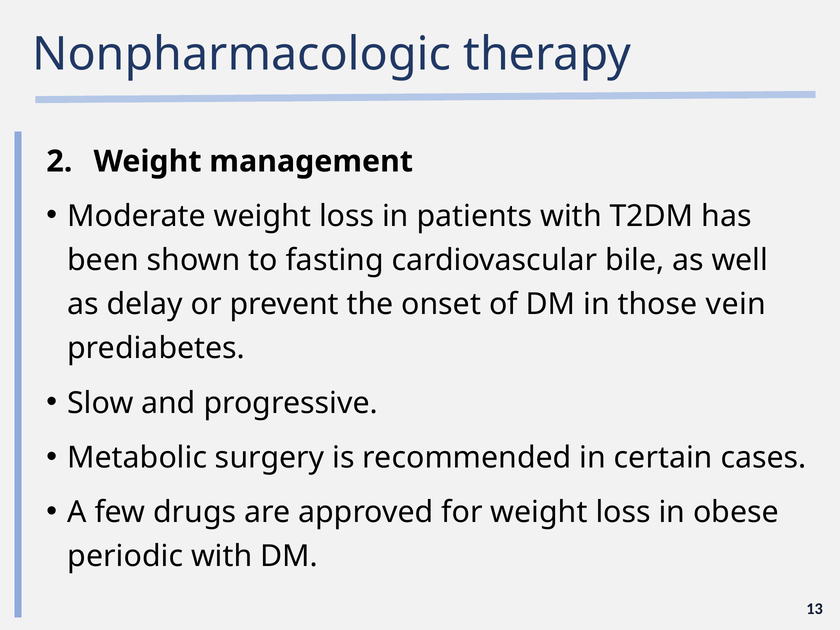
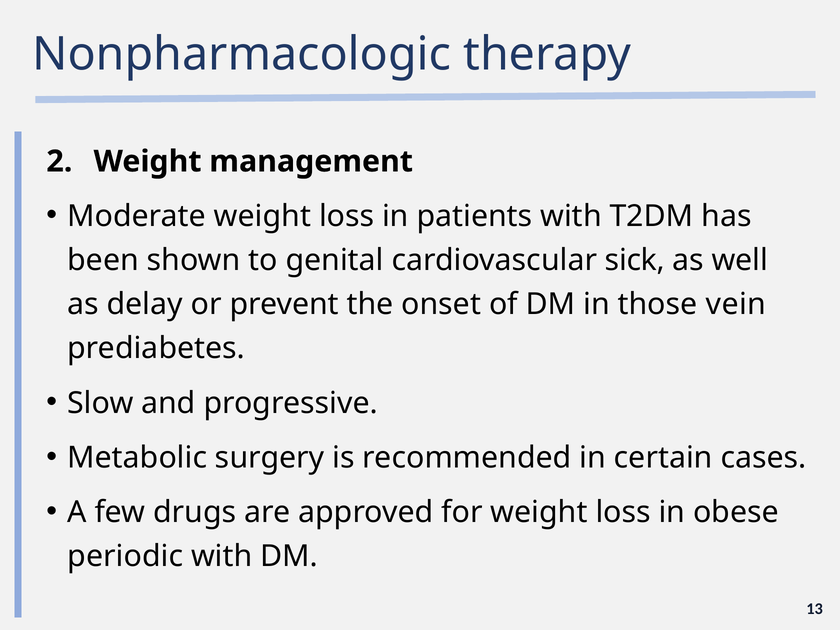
fasting: fasting -> genital
bile: bile -> sick
